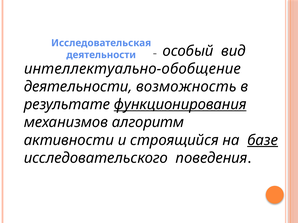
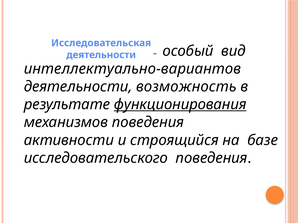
интеллектуально-обобщение: интеллектуально-обобщение -> интеллектуально-вариантов
механизмов алгоритм: алгоритм -> поведения
базе underline: present -> none
